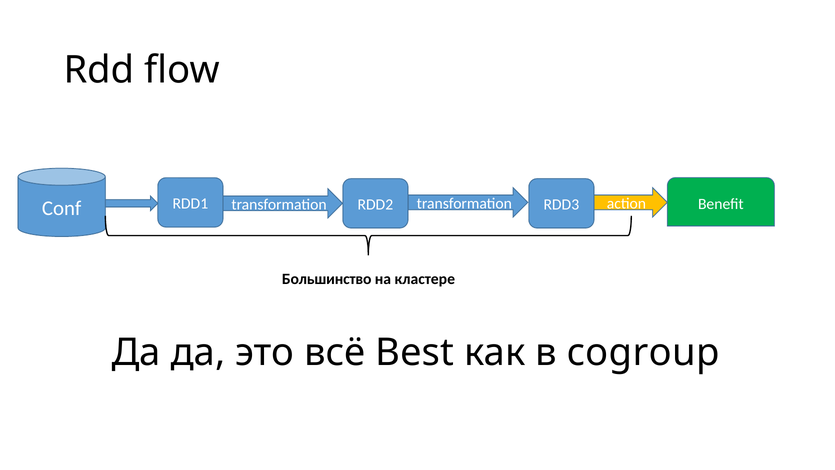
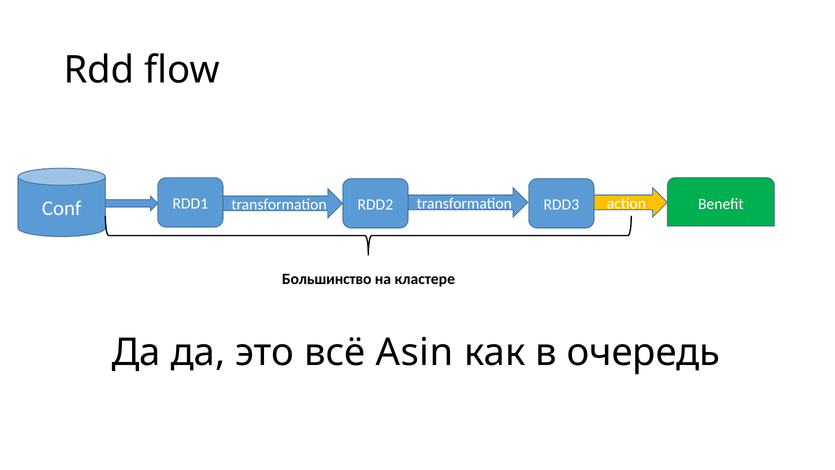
Best: Best -> Asin
cogroup: cogroup -> очередь
